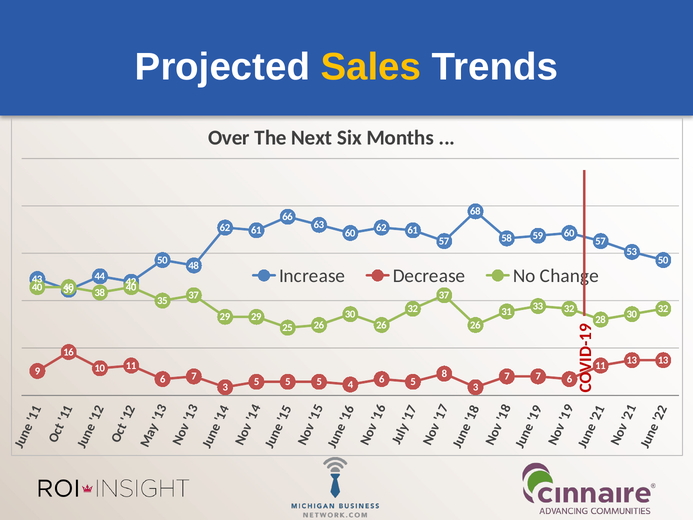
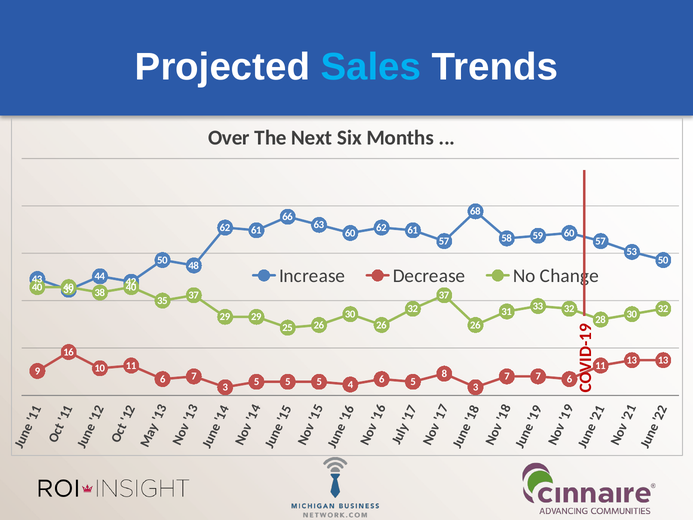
Sales colour: yellow -> light blue
